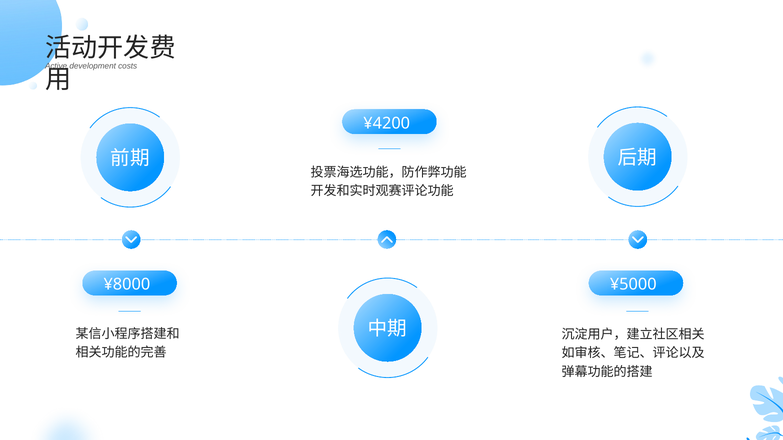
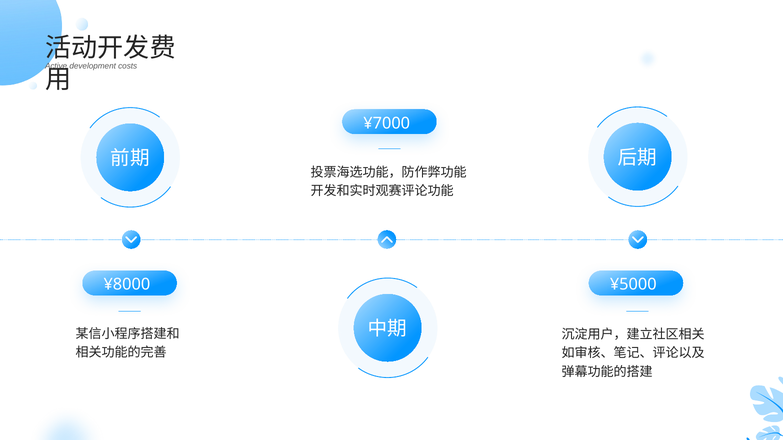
¥4200: ¥4200 -> ¥7000
